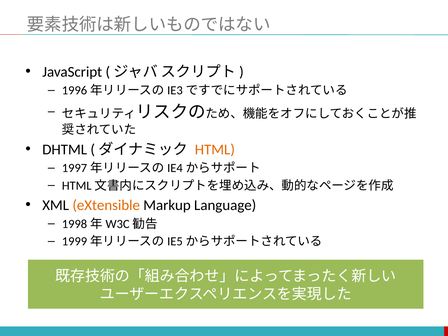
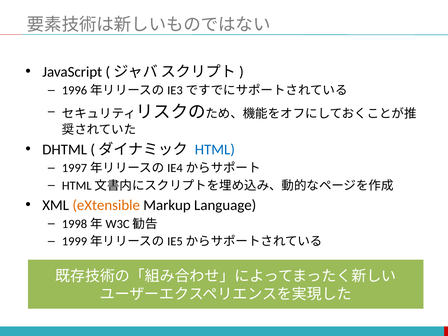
HTML colour: orange -> blue
